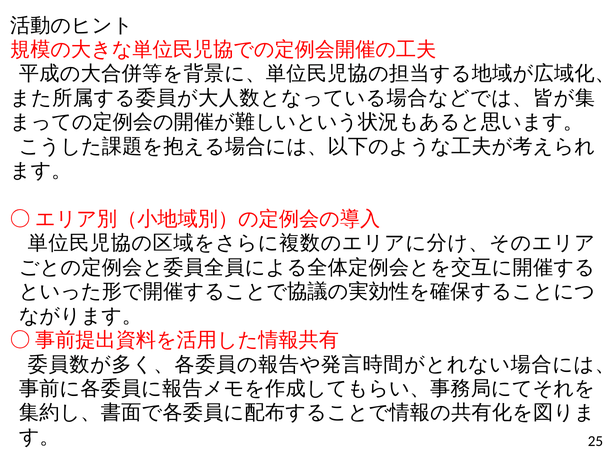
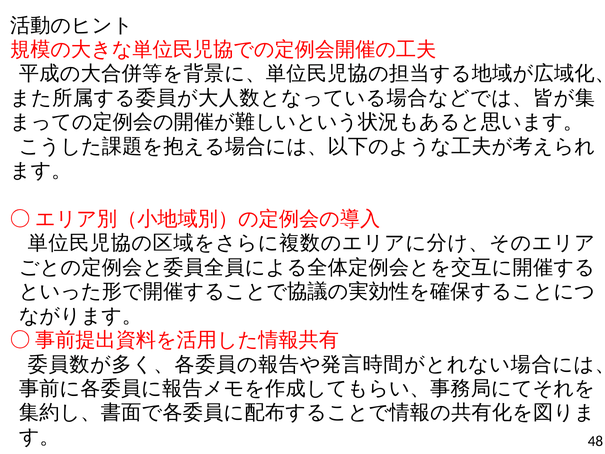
25: 25 -> 48
